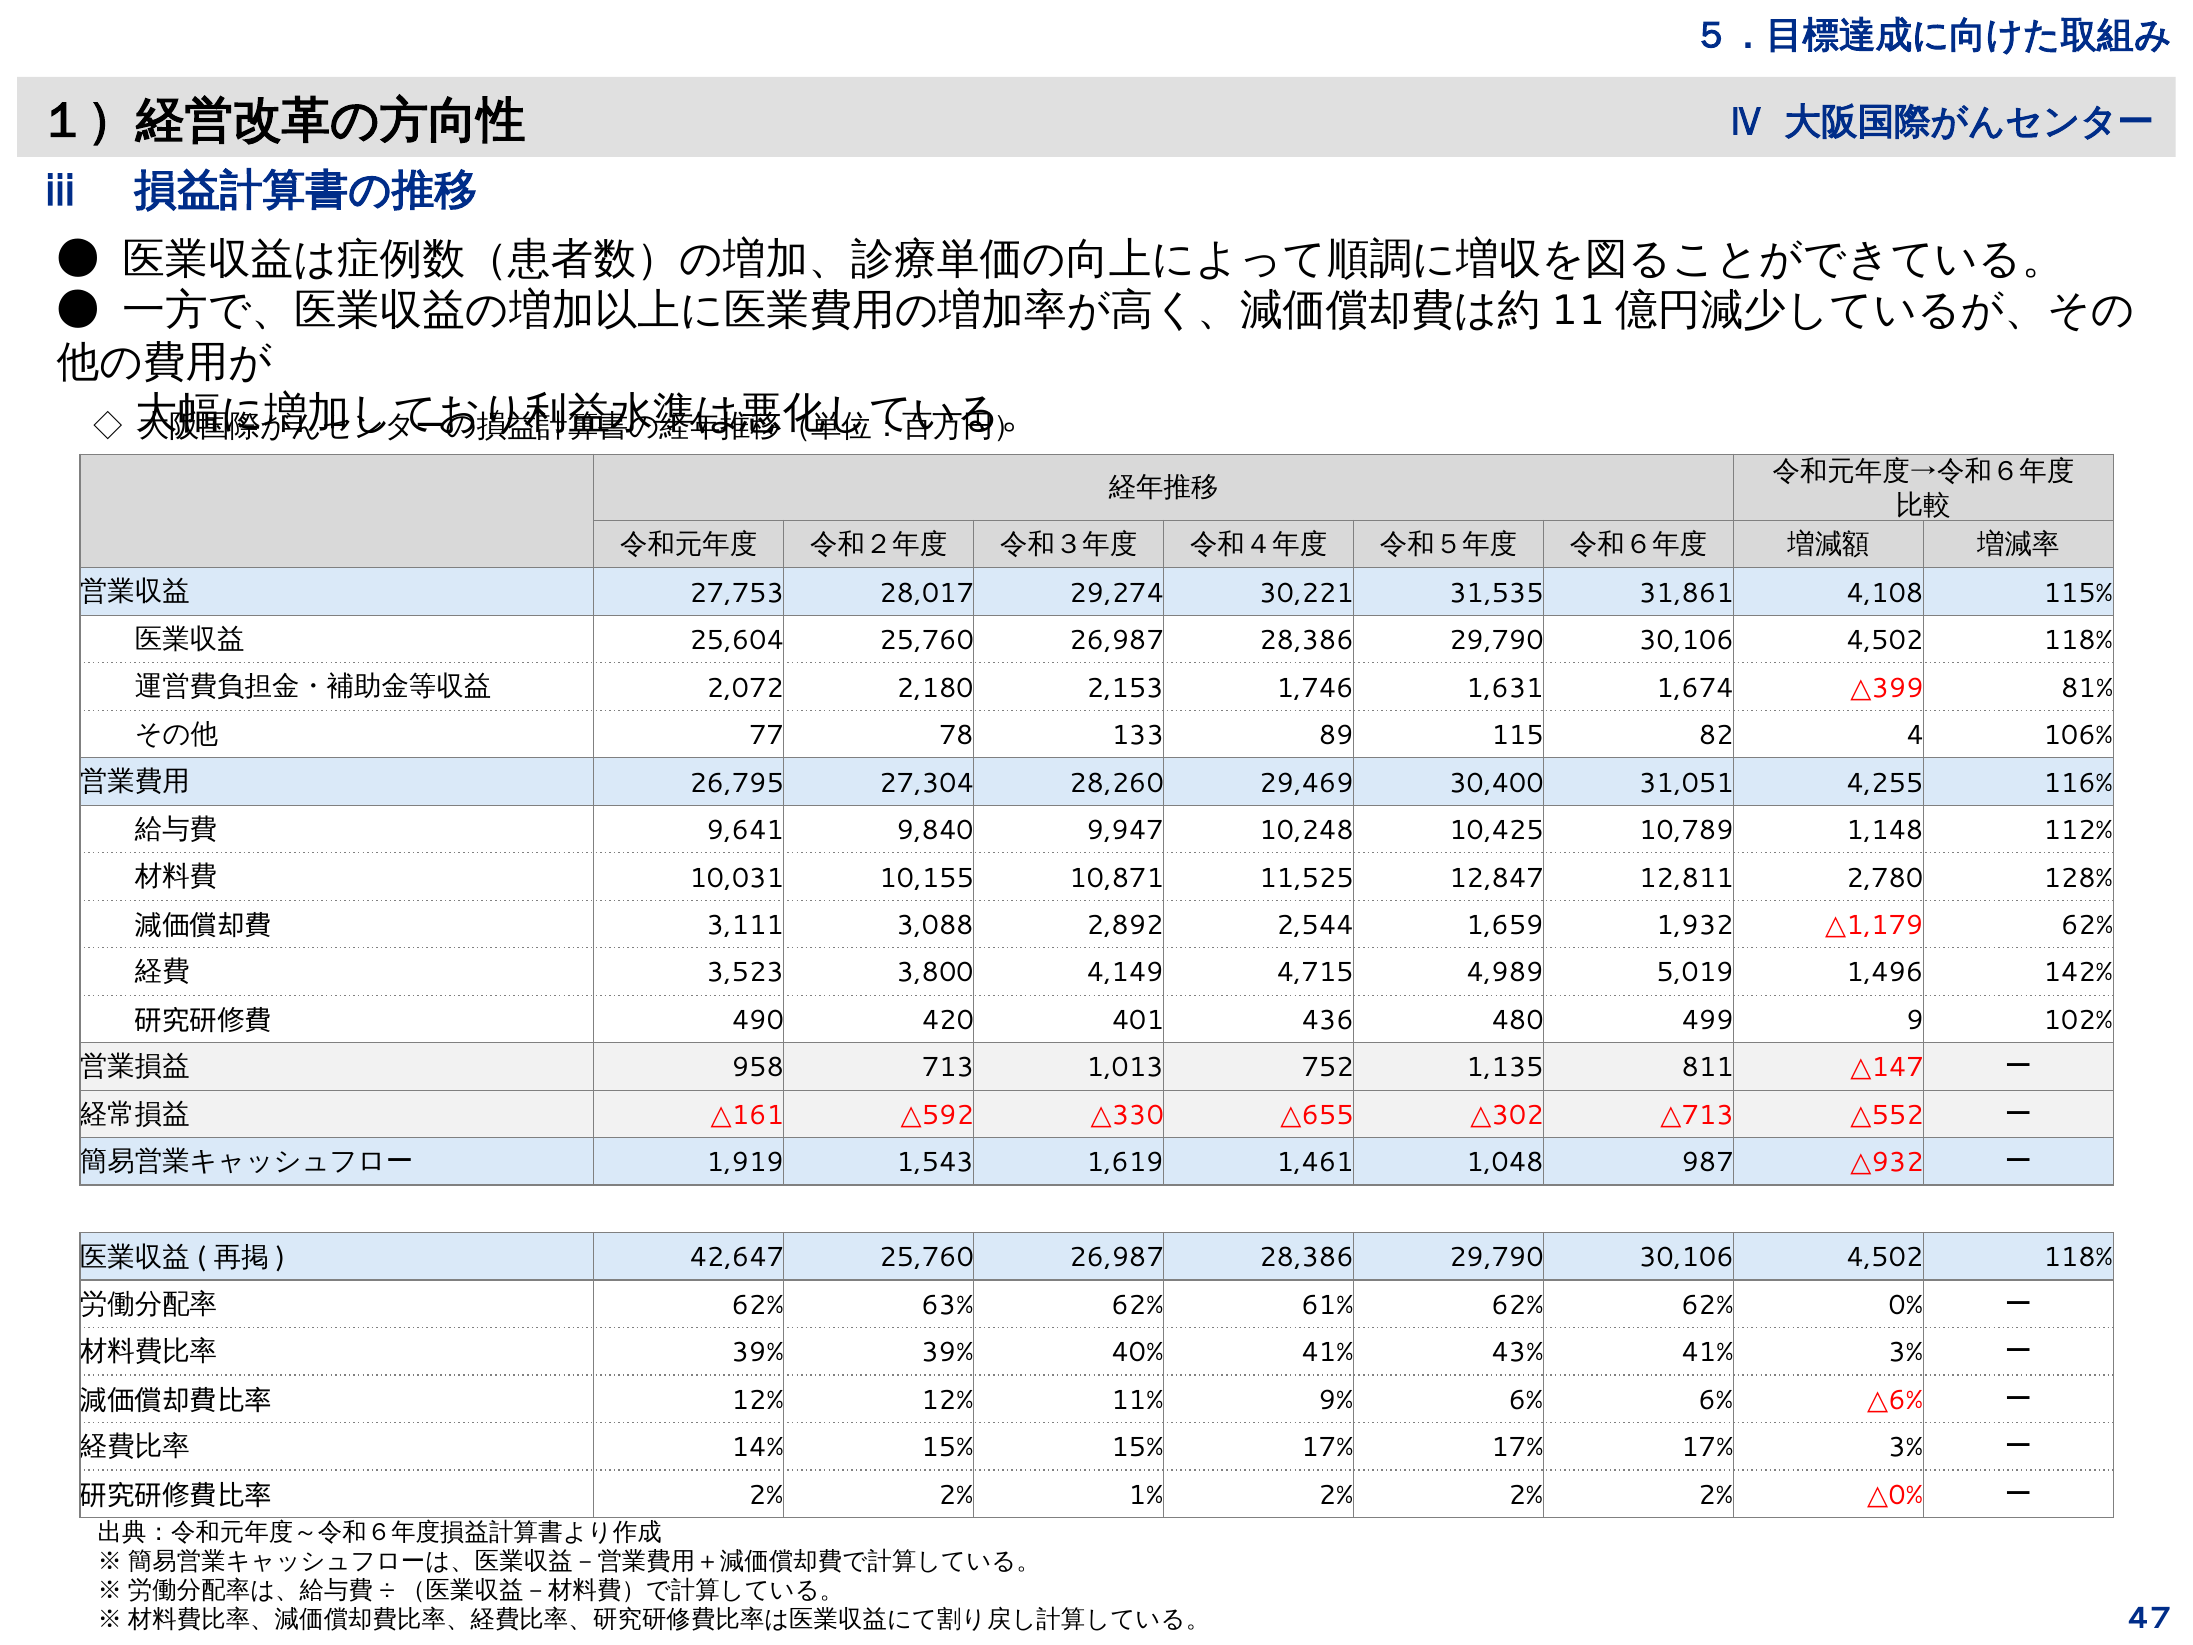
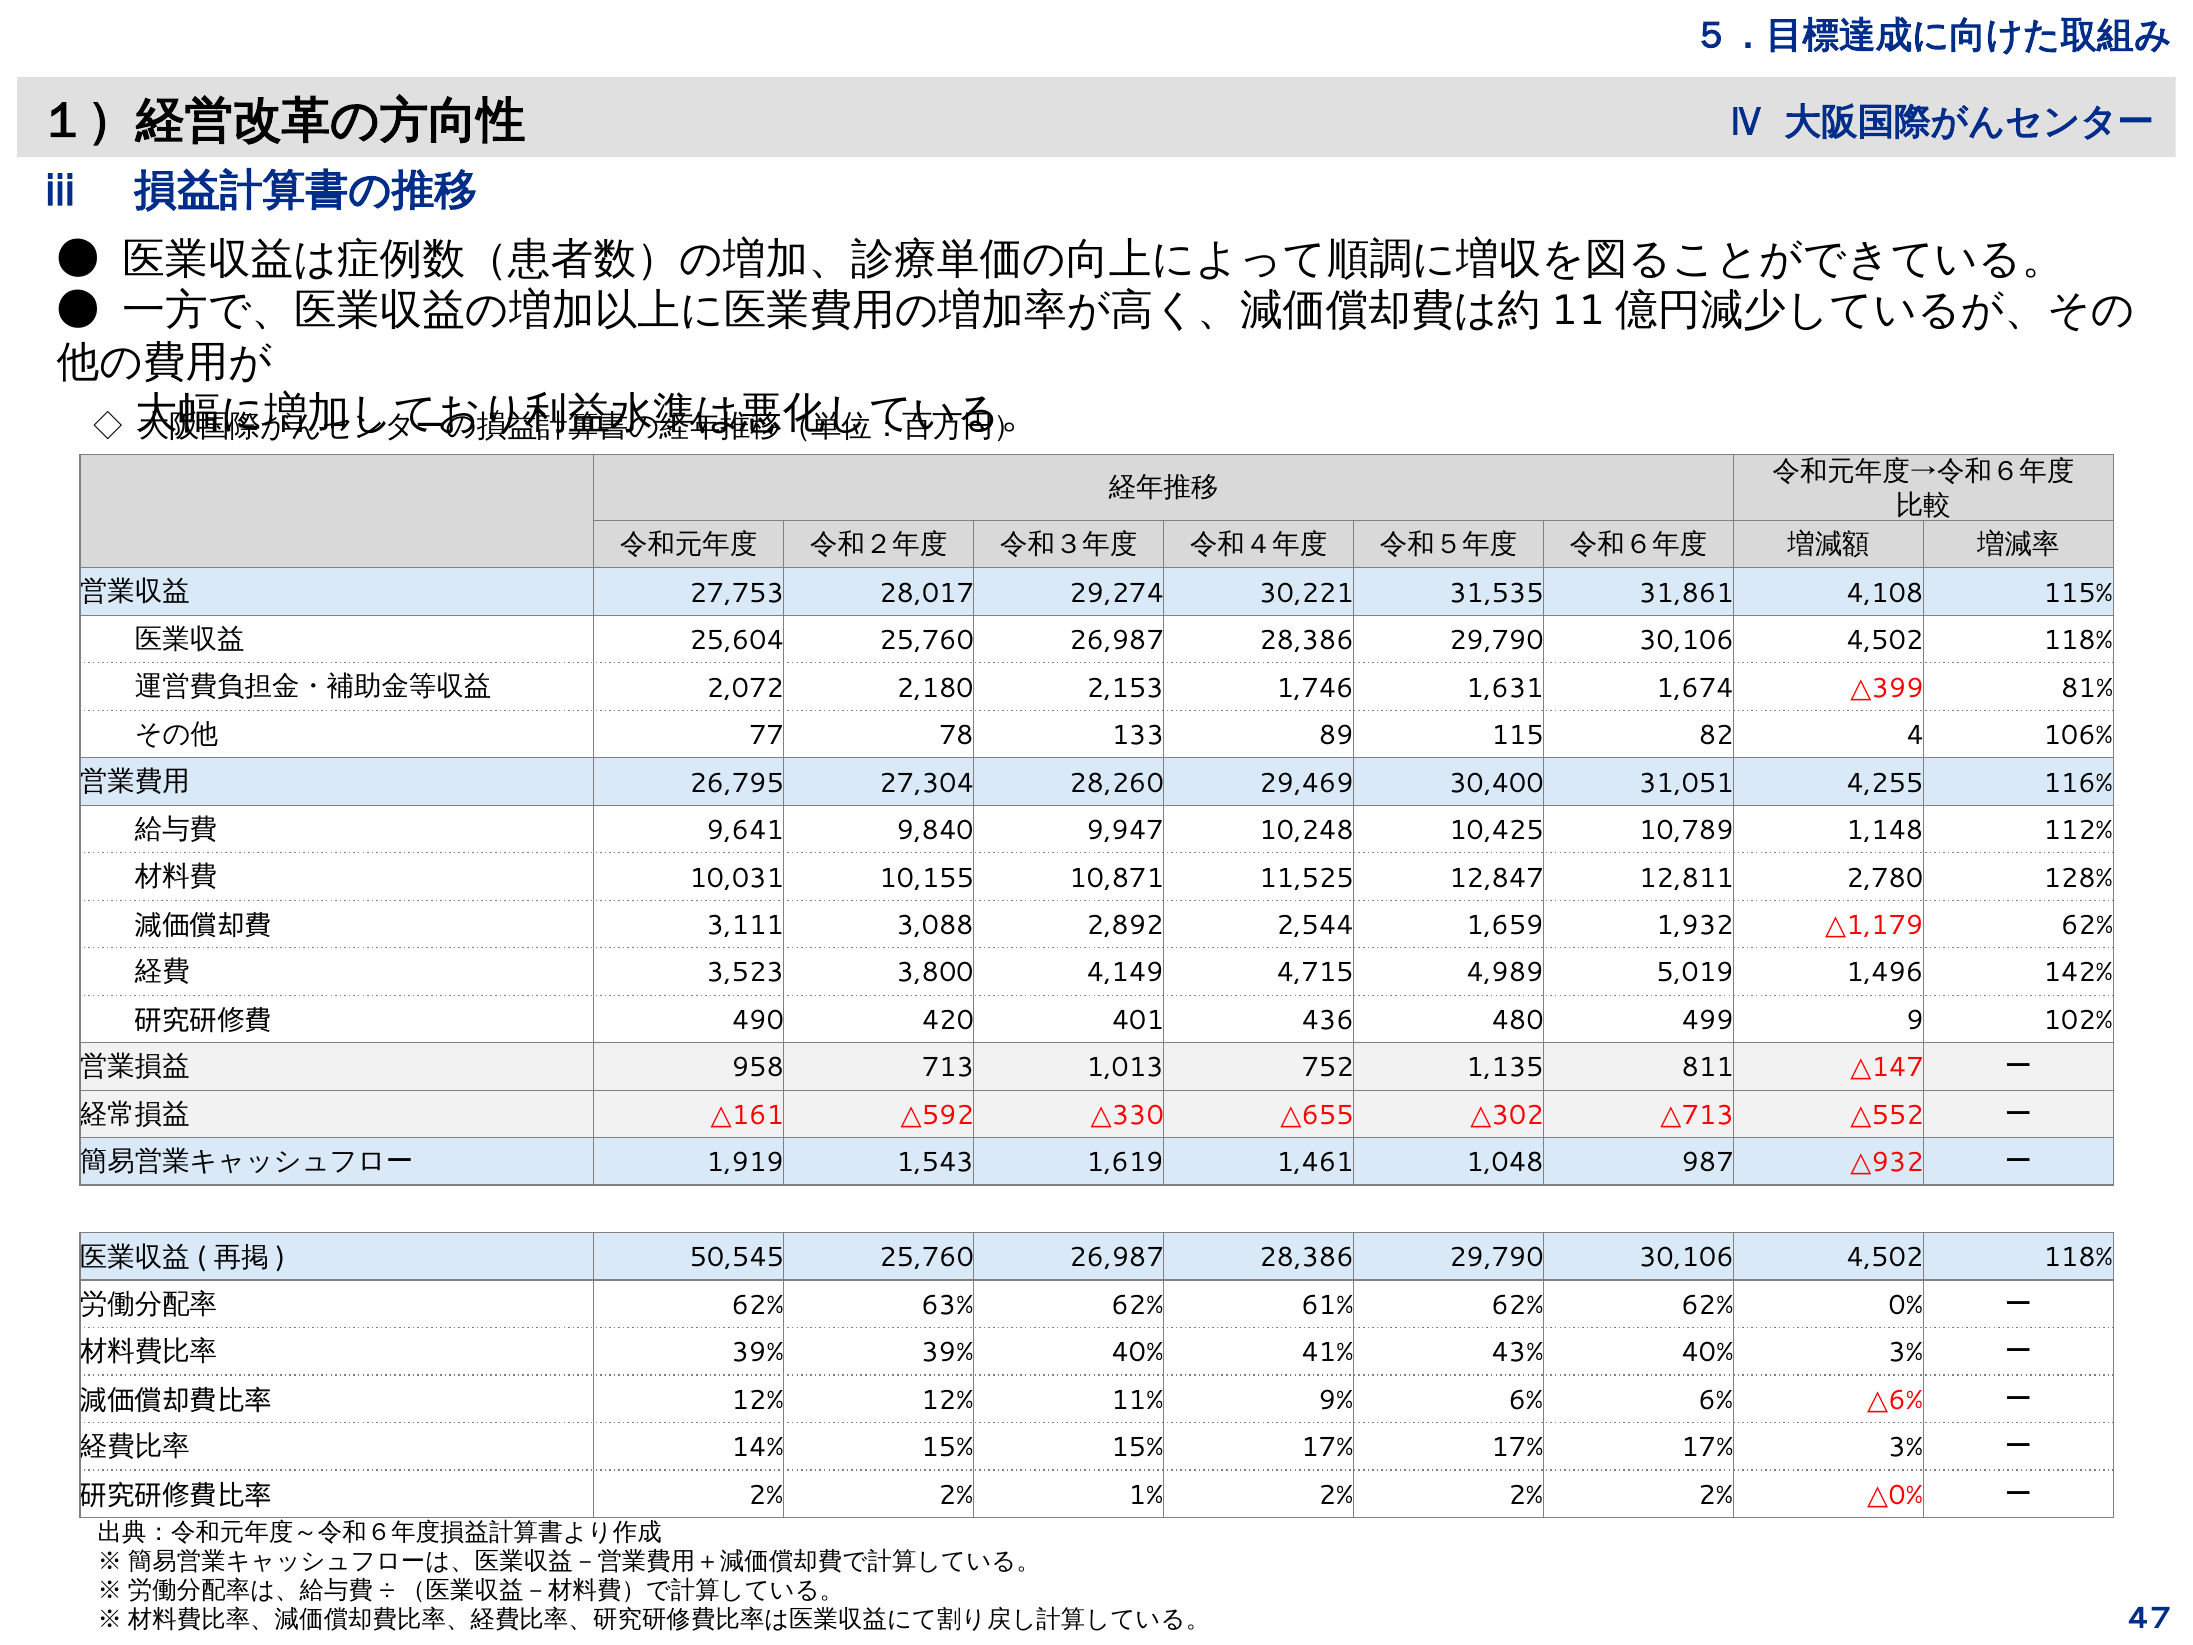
42,647: 42,647 -> 50,545
43% 41%: 41% -> 40%
